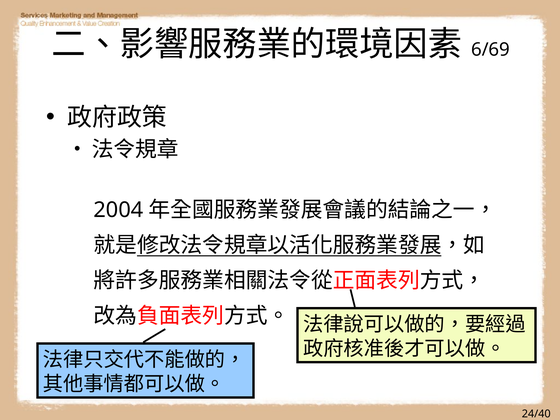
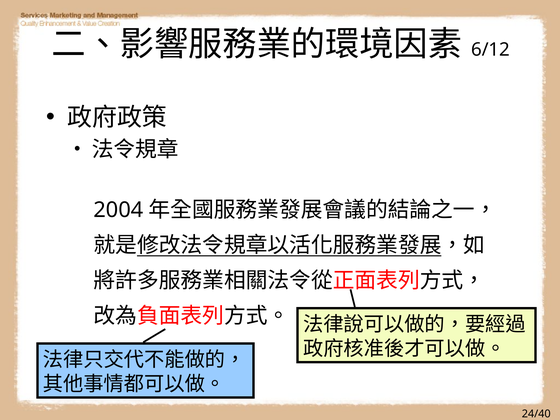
6/69: 6/69 -> 6/12
